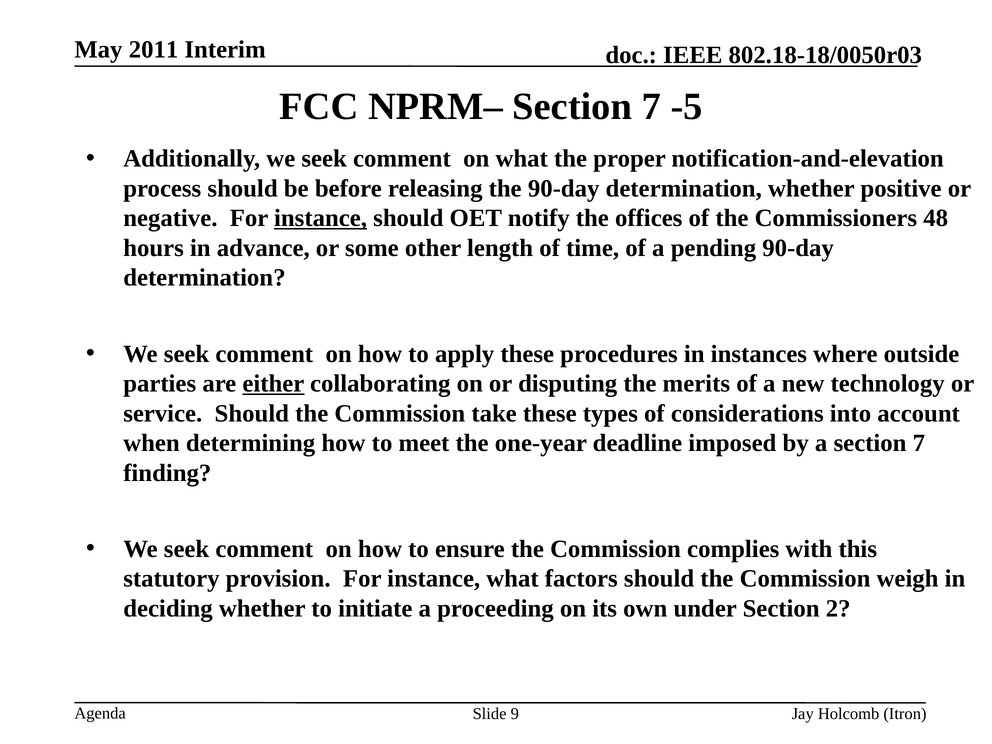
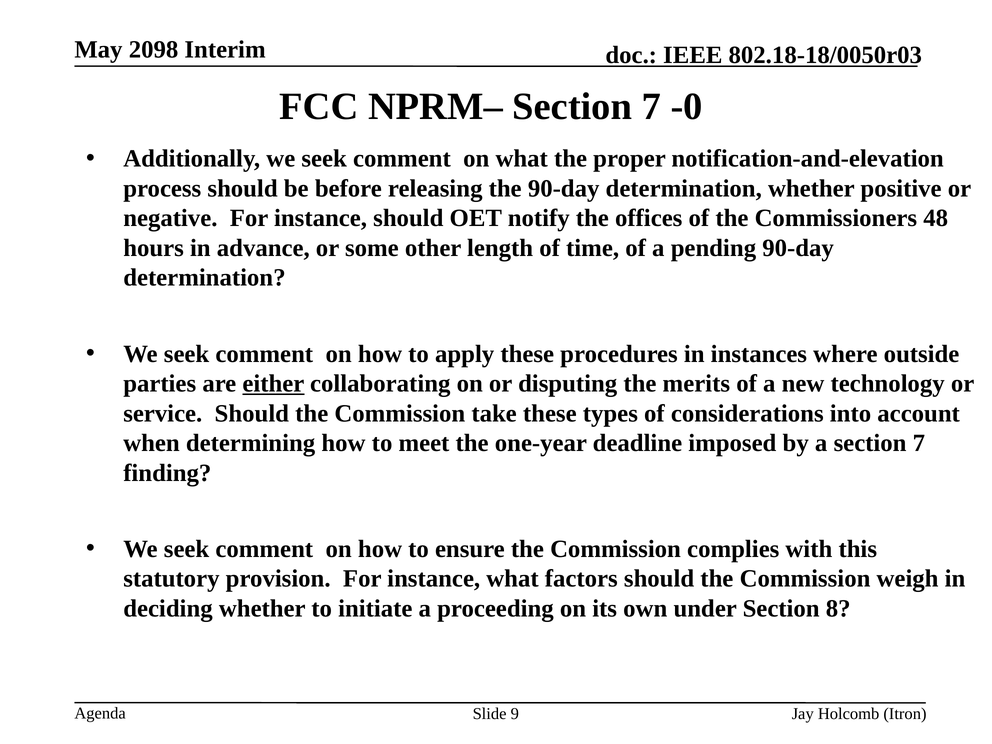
2011: 2011 -> 2098
-5: -5 -> -0
instance at (321, 218) underline: present -> none
2: 2 -> 8
